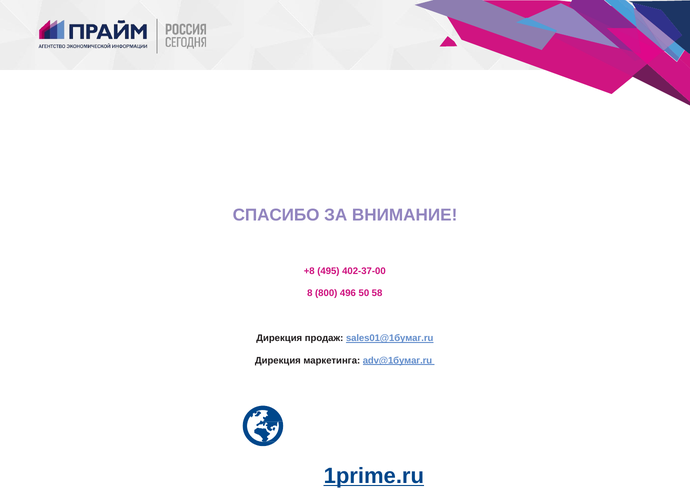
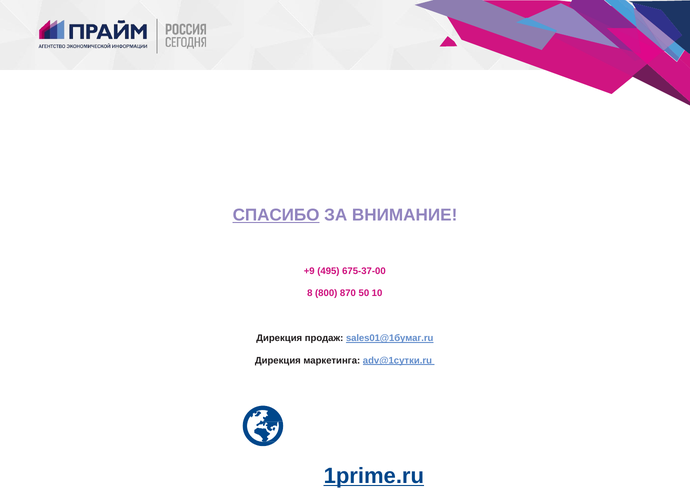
СПАСИБО underline: none -> present
+8: +8 -> +9
402-37-00: 402-37-00 -> 675-37-00
496: 496 -> 870
58: 58 -> 10
adv@1бумаг.ru: adv@1бумаг.ru -> adv@1сутки.ru
